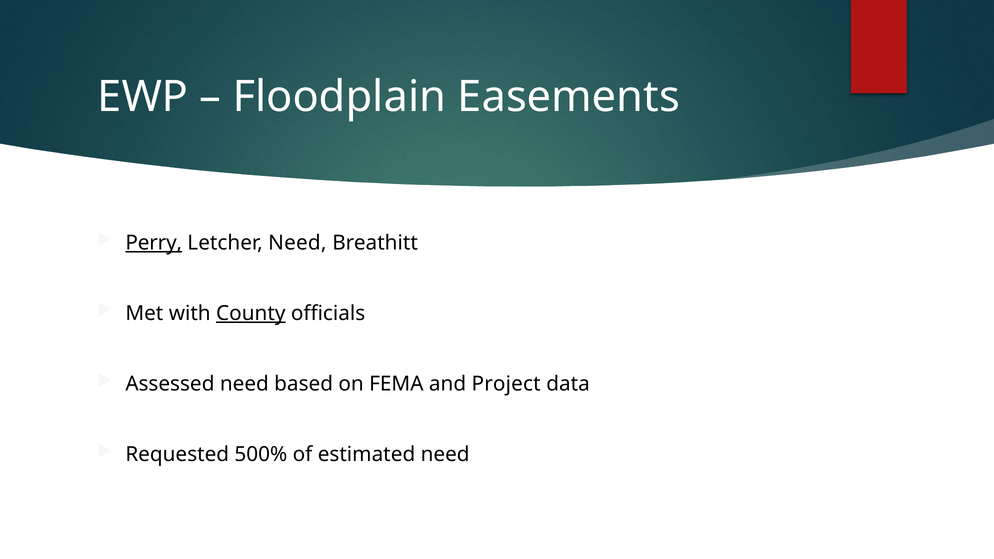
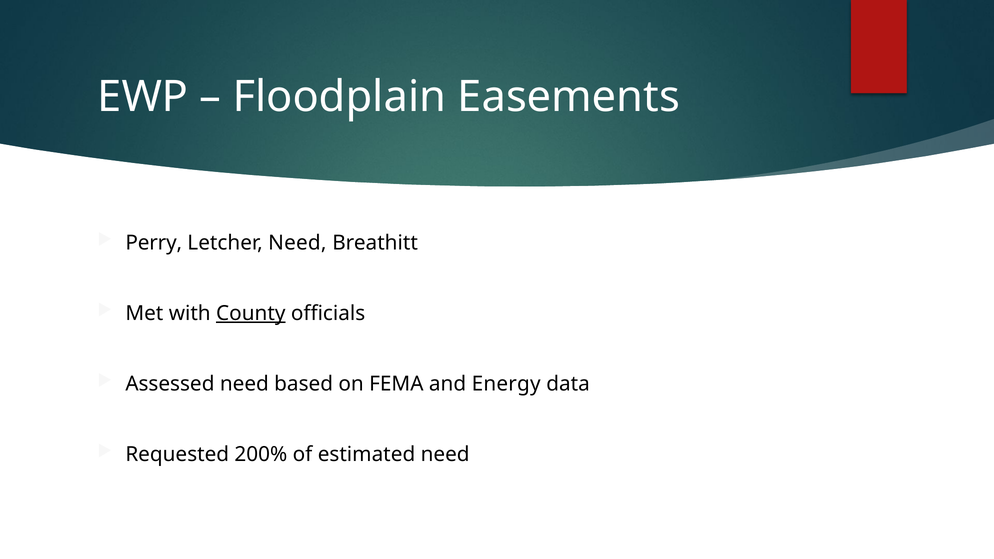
Perry underline: present -> none
Project: Project -> Energy
500%: 500% -> 200%
